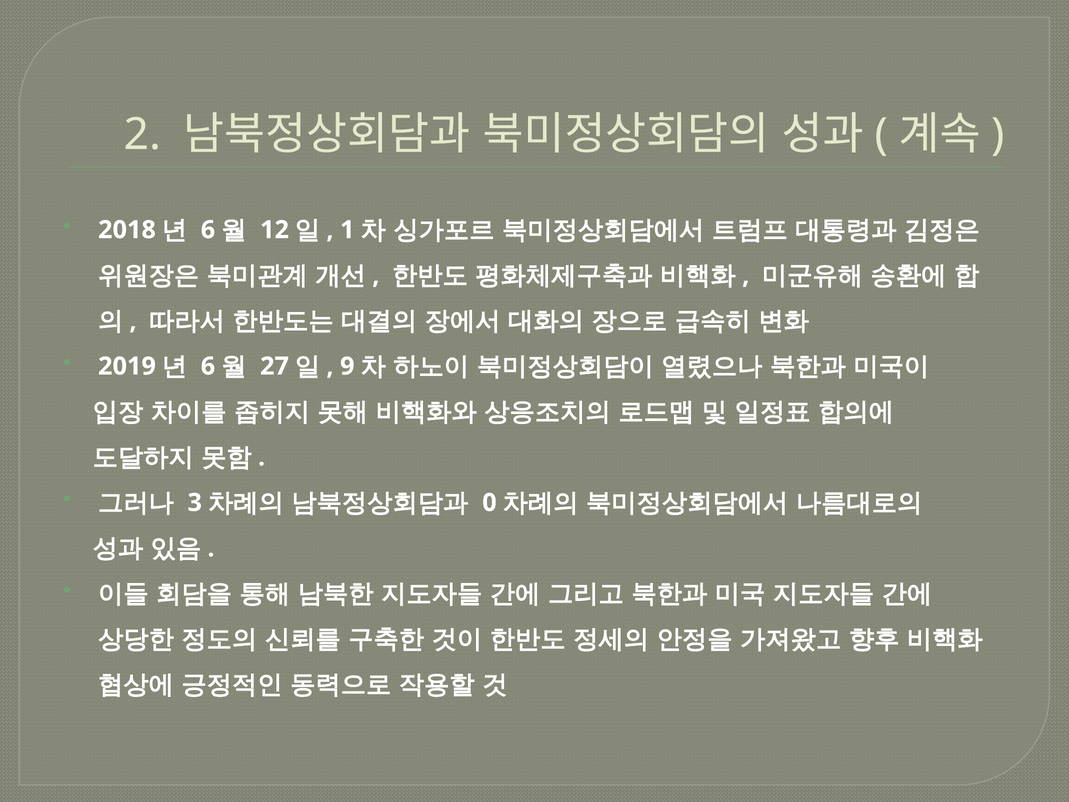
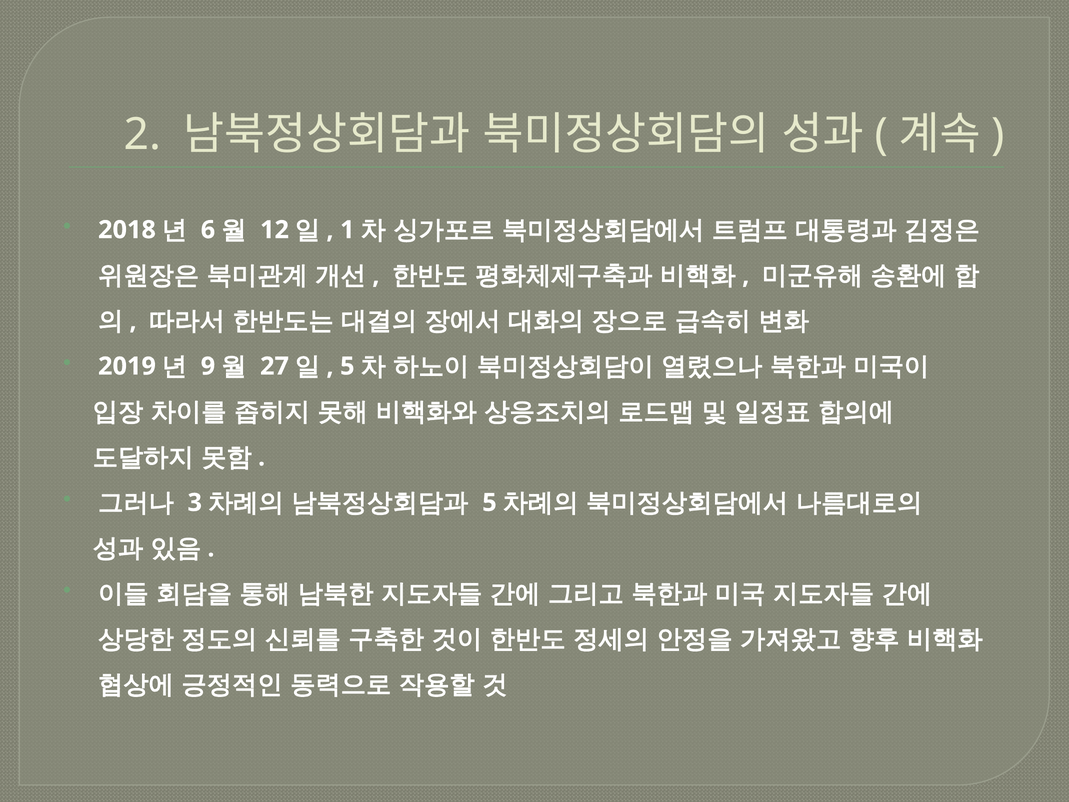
6 at (208, 366): 6 -> 9
9 at (347, 366): 9 -> 5
0 at (489, 503): 0 -> 5
